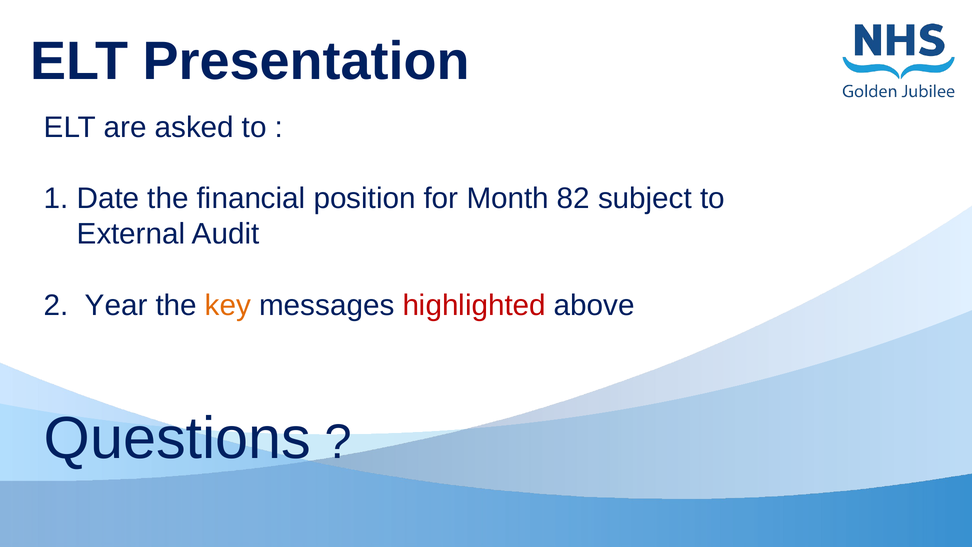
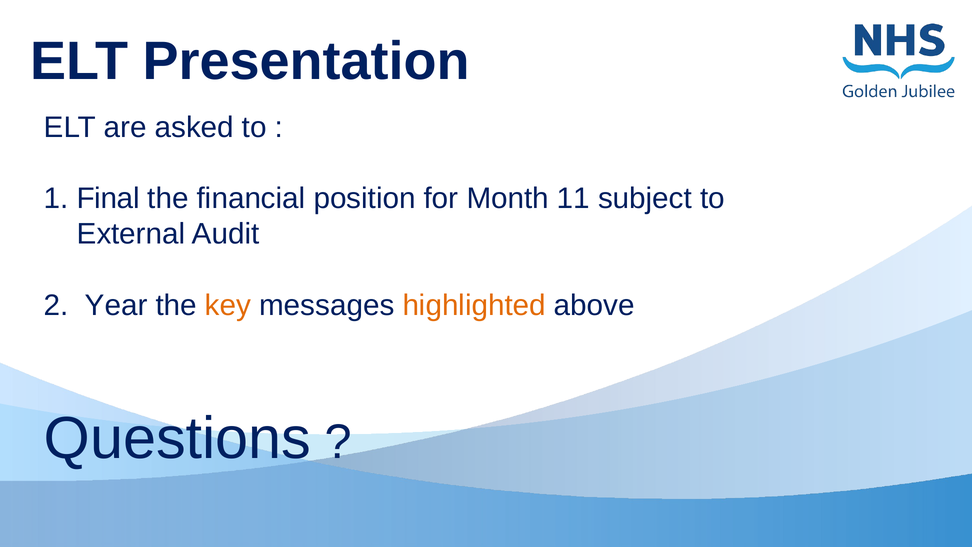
Date: Date -> Final
82: 82 -> 11
highlighted colour: red -> orange
